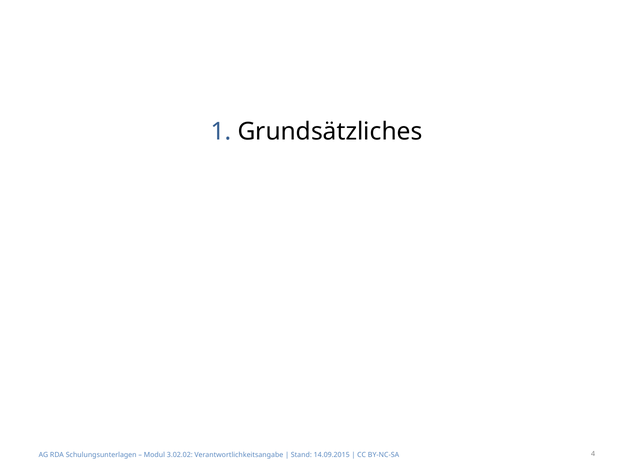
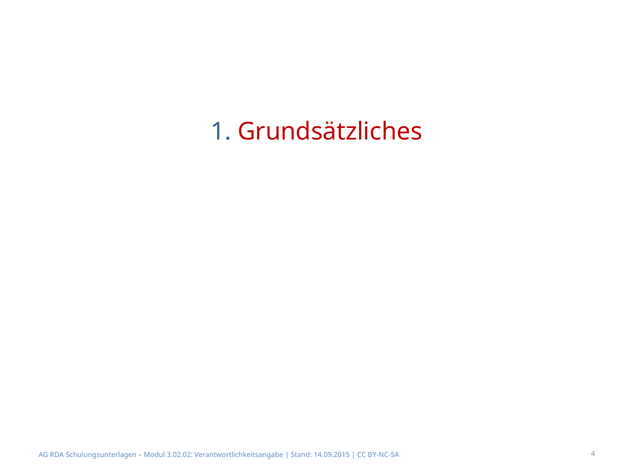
Grundsätzliches colour: black -> red
